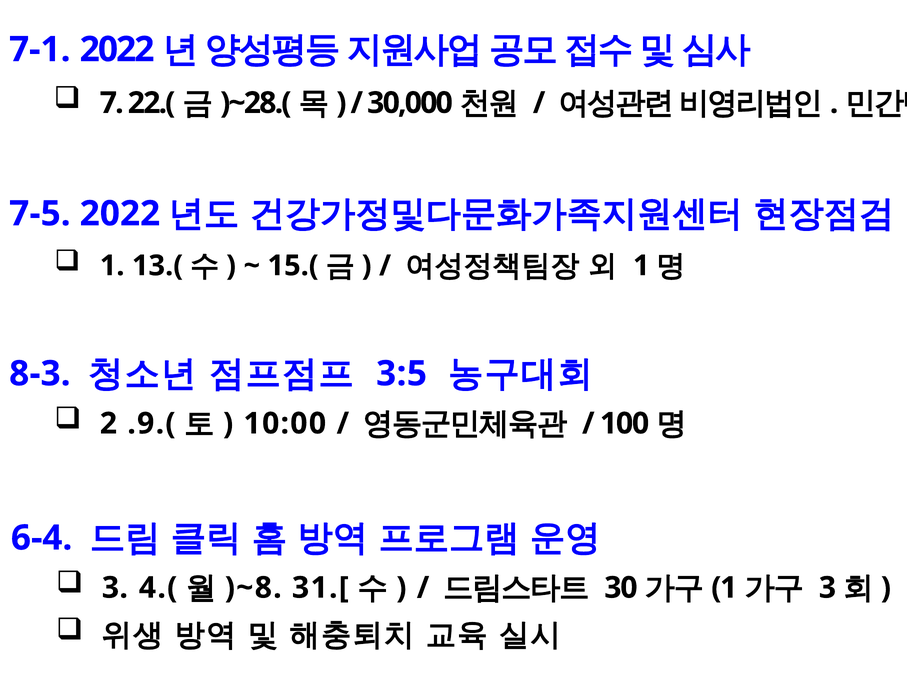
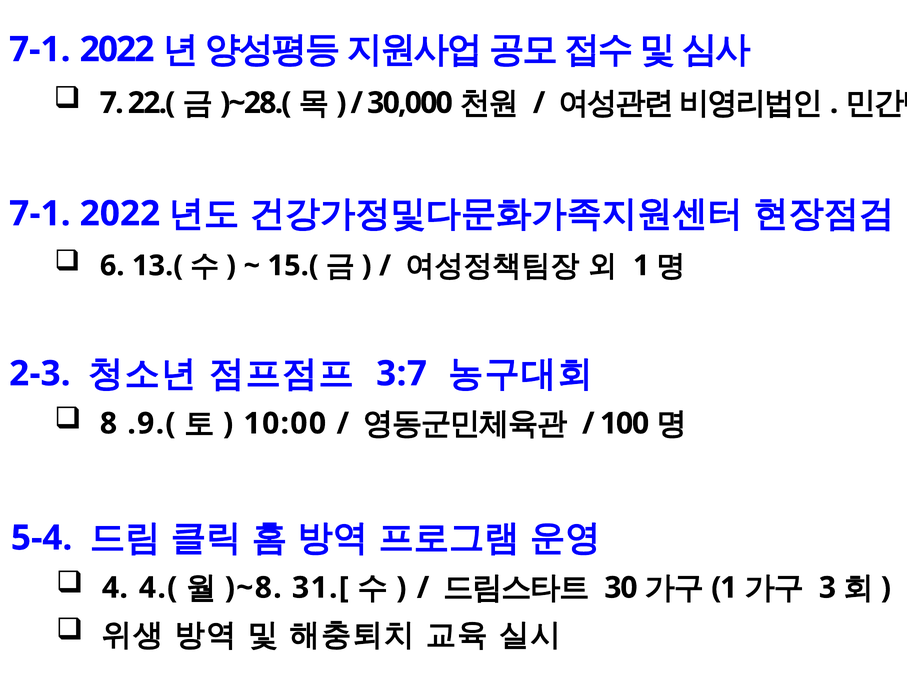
7-5 at (40, 214): 7-5 -> 7-1
1 at (112, 266): 1 -> 6
8-3: 8-3 -> 2-3
3:5: 3:5 -> 3:7
2: 2 -> 8
6-4: 6-4 -> 5-4
3 at (115, 588): 3 -> 4
